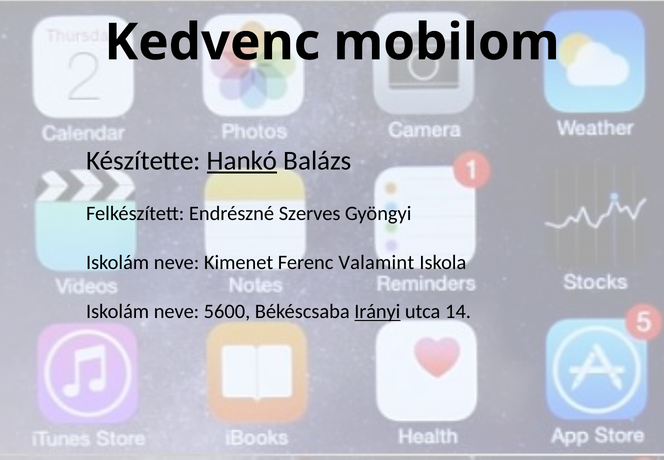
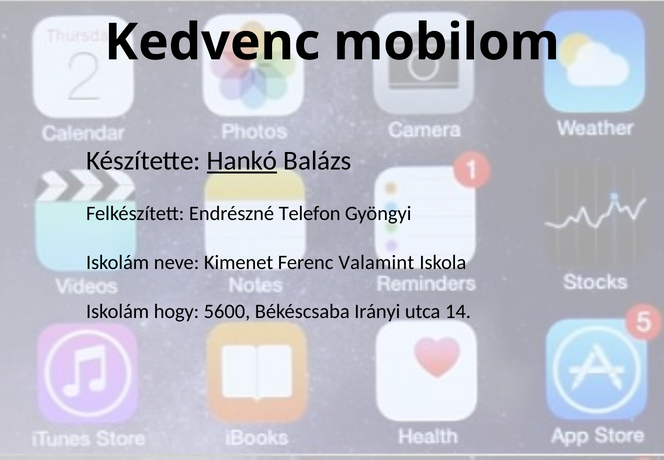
Szerves: Szerves -> Telefon
neve at (176, 311): neve -> hogy
Irányi underline: present -> none
